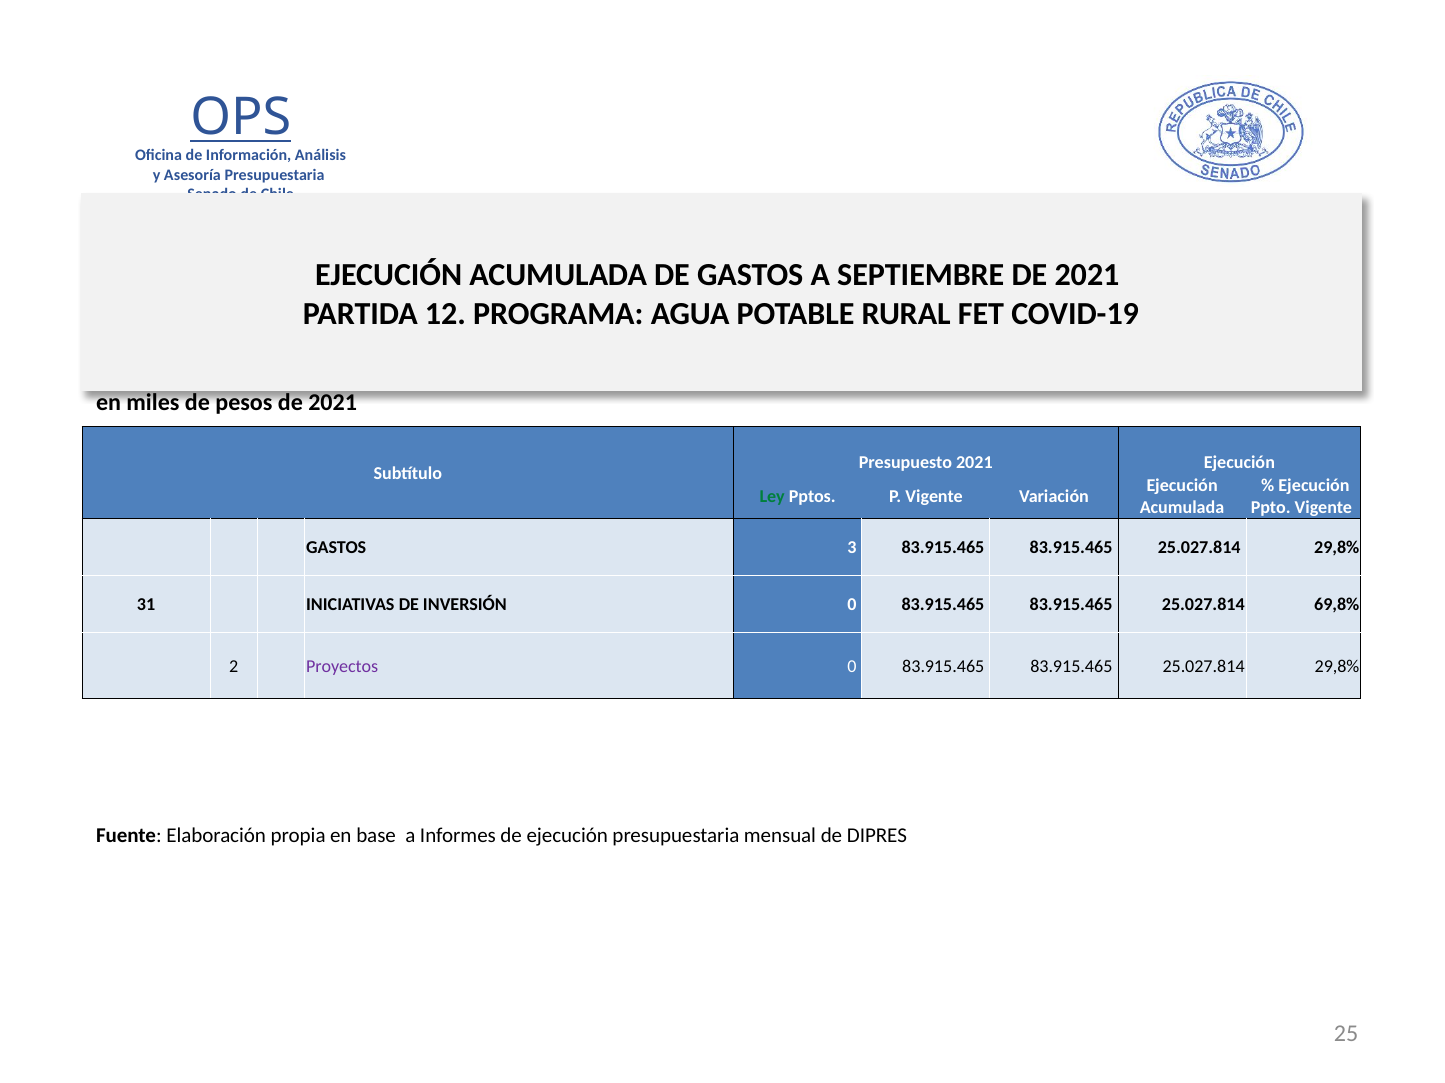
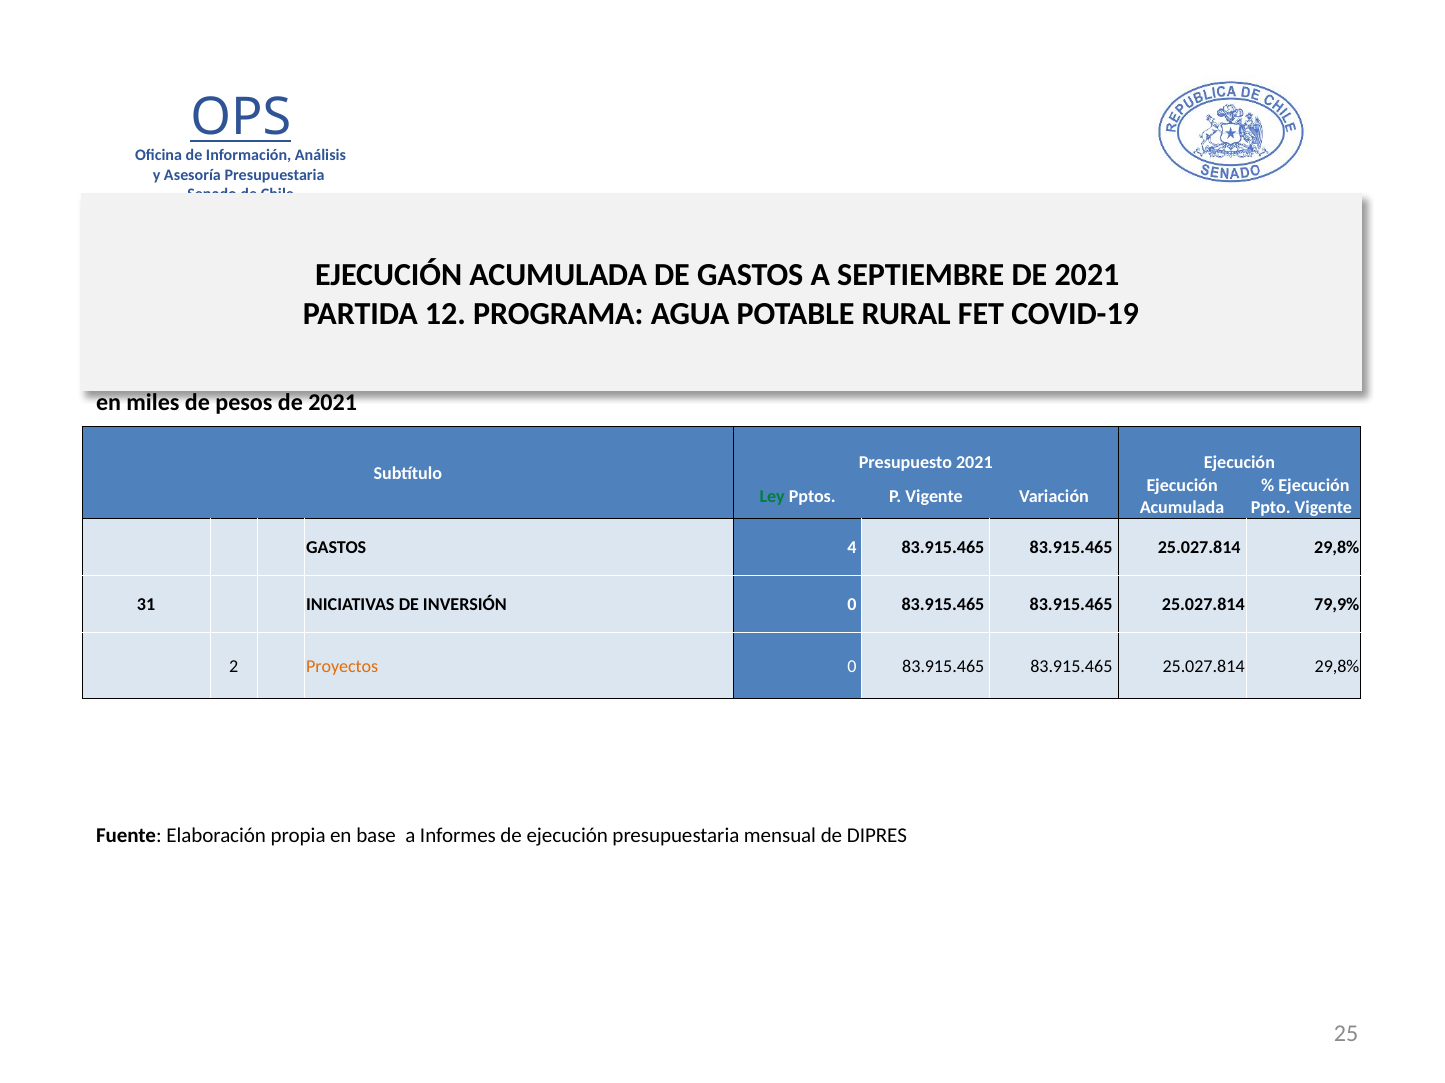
3: 3 -> 4
69,8%: 69,8% -> 79,9%
Proyectos colour: purple -> orange
